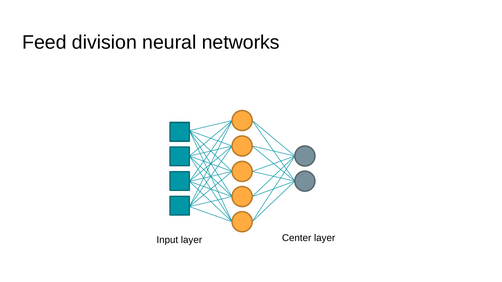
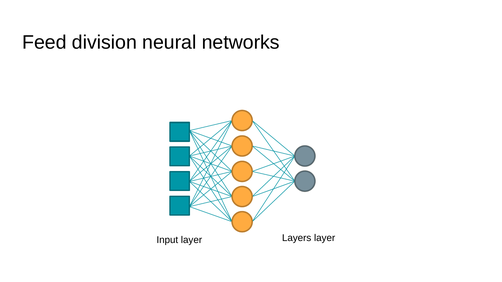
Center: Center -> Layers
